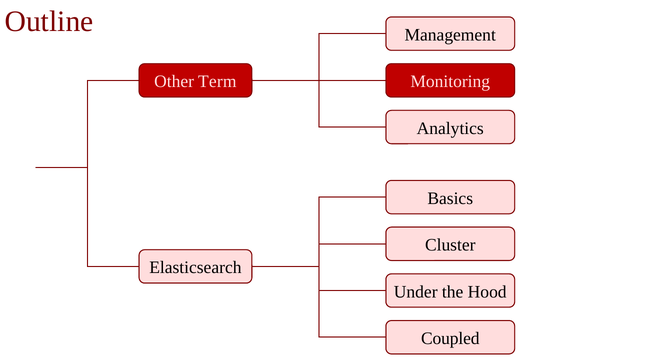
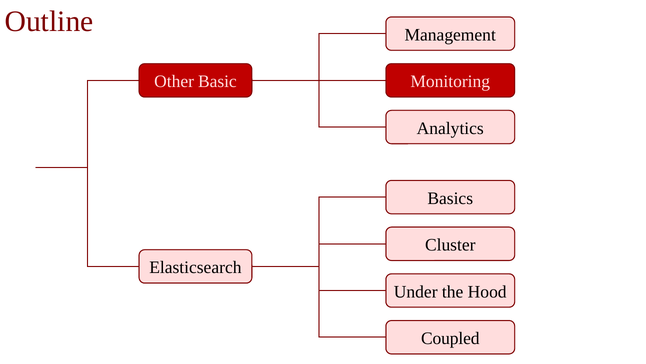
Term: Term -> Basic
